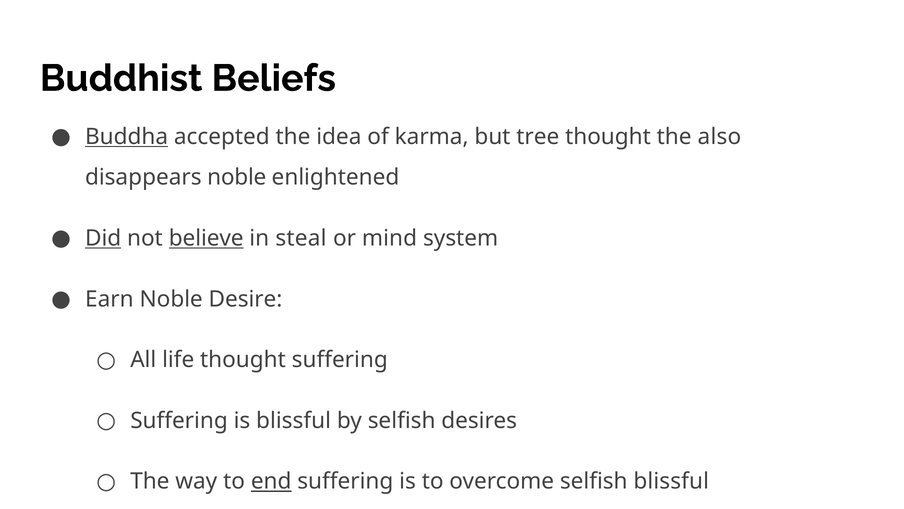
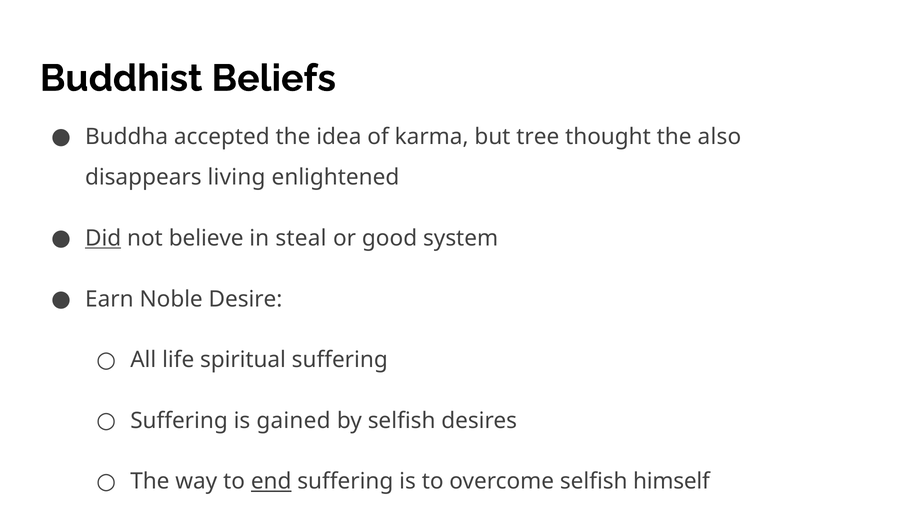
Buddha underline: present -> none
disappears noble: noble -> living
believe underline: present -> none
mind: mind -> good
life thought: thought -> spiritual
is blissful: blissful -> gained
selfish blissful: blissful -> himself
